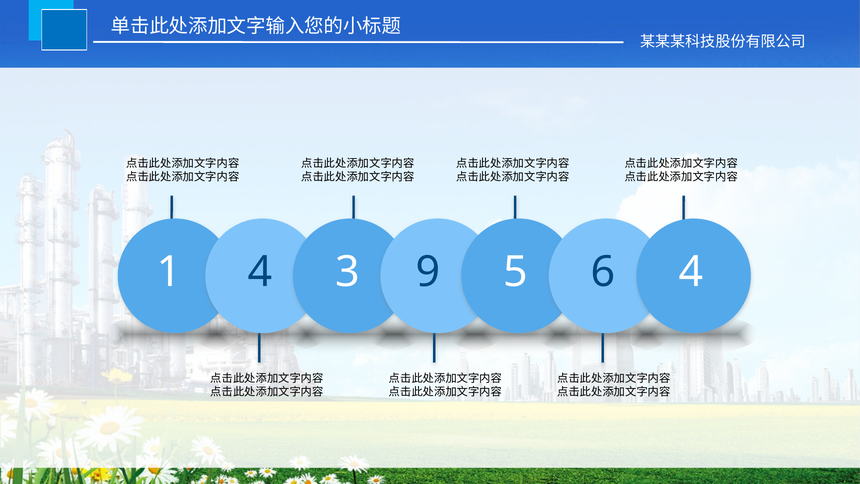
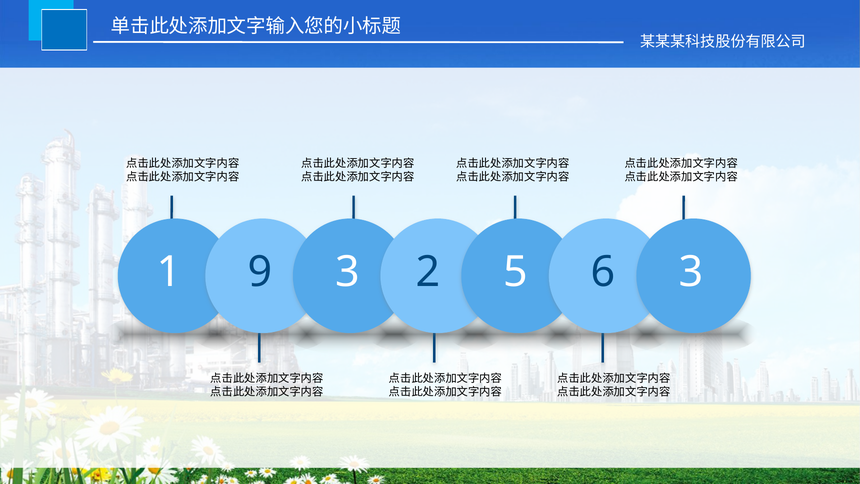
1 4: 4 -> 9
9: 9 -> 2
6 4: 4 -> 3
